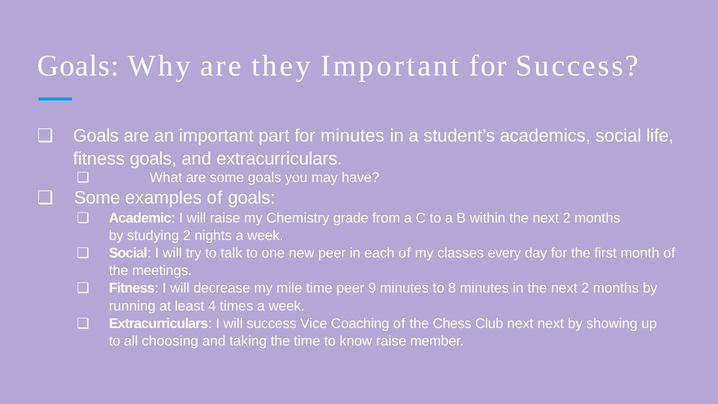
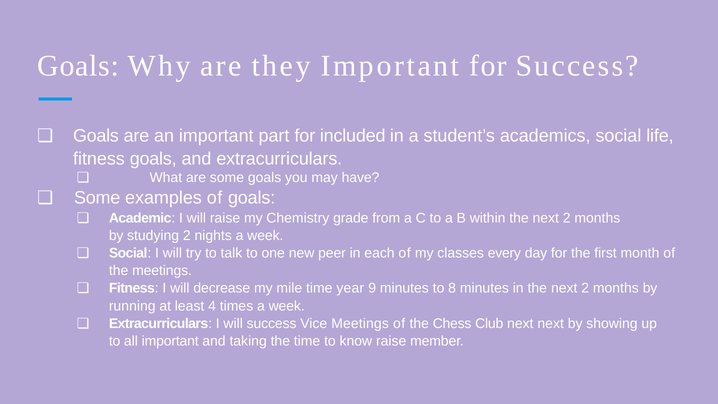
for minutes: minutes -> included
time peer: peer -> year
Vice Coaching: Coaching -> Meetings
all choosing: choosing -> important
